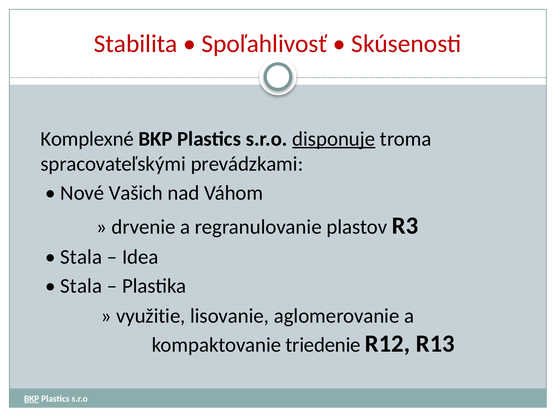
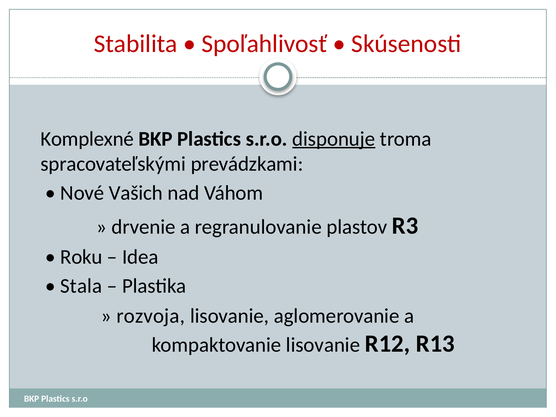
Stala at (81, 257): Stala -> Roku
využitie: využitie -> rozvoja
kompaktovanie triedenie: triedenie -> lisovanie
BKP at (32, 399) underline: present -> none
